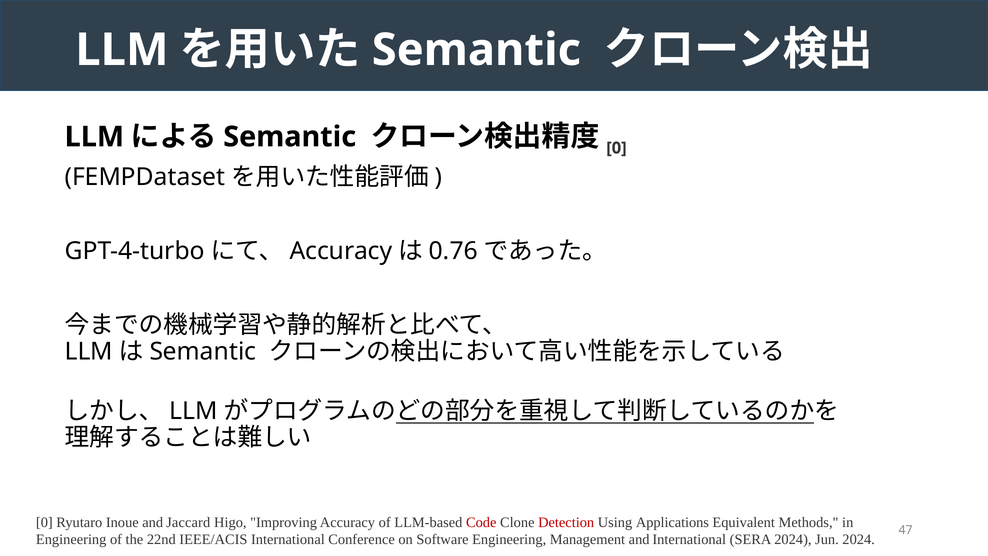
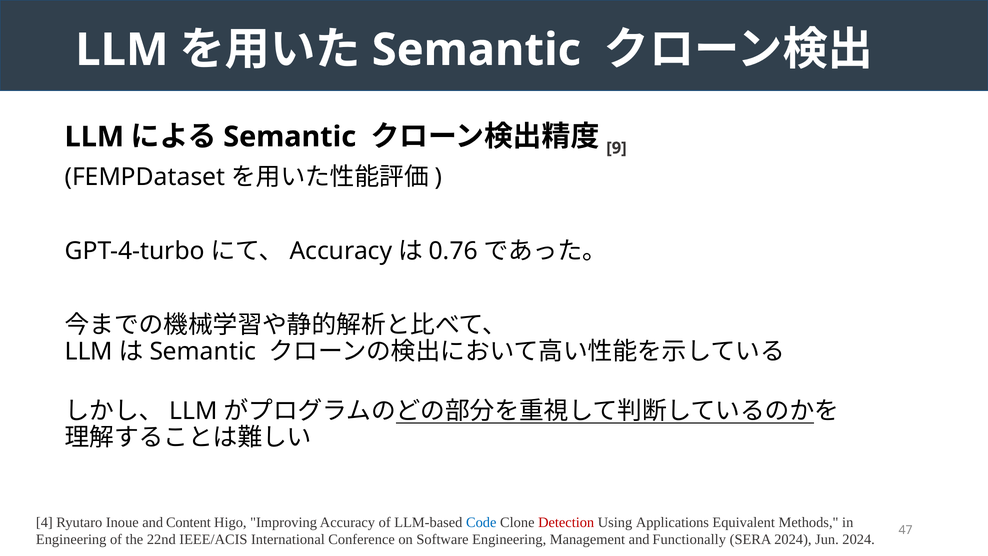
0 at (616, 148): 0 -> 9
0 at (44, 522): 0 -> 4
Jaccard: Jaccard -> Content
Code colour: red -> blue
and International: International -> Functionally
